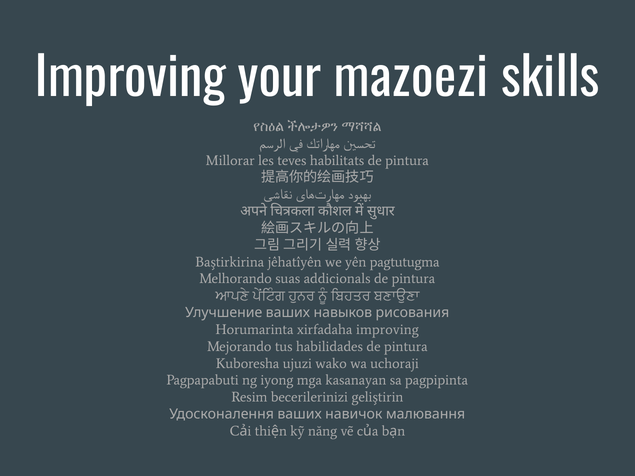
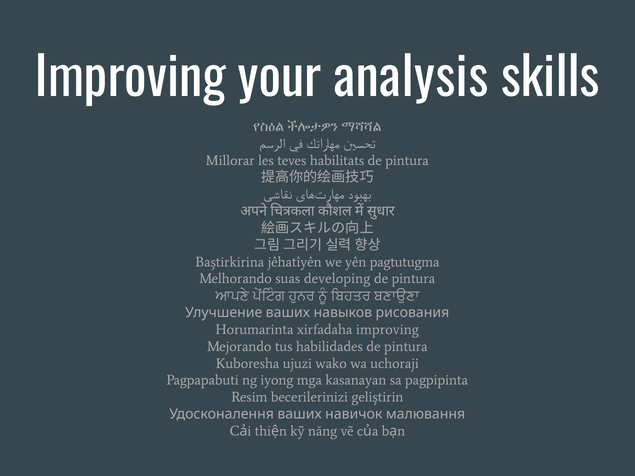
mazoezi: mazoezi -> analysis
addicionals: addicionals -> developing
